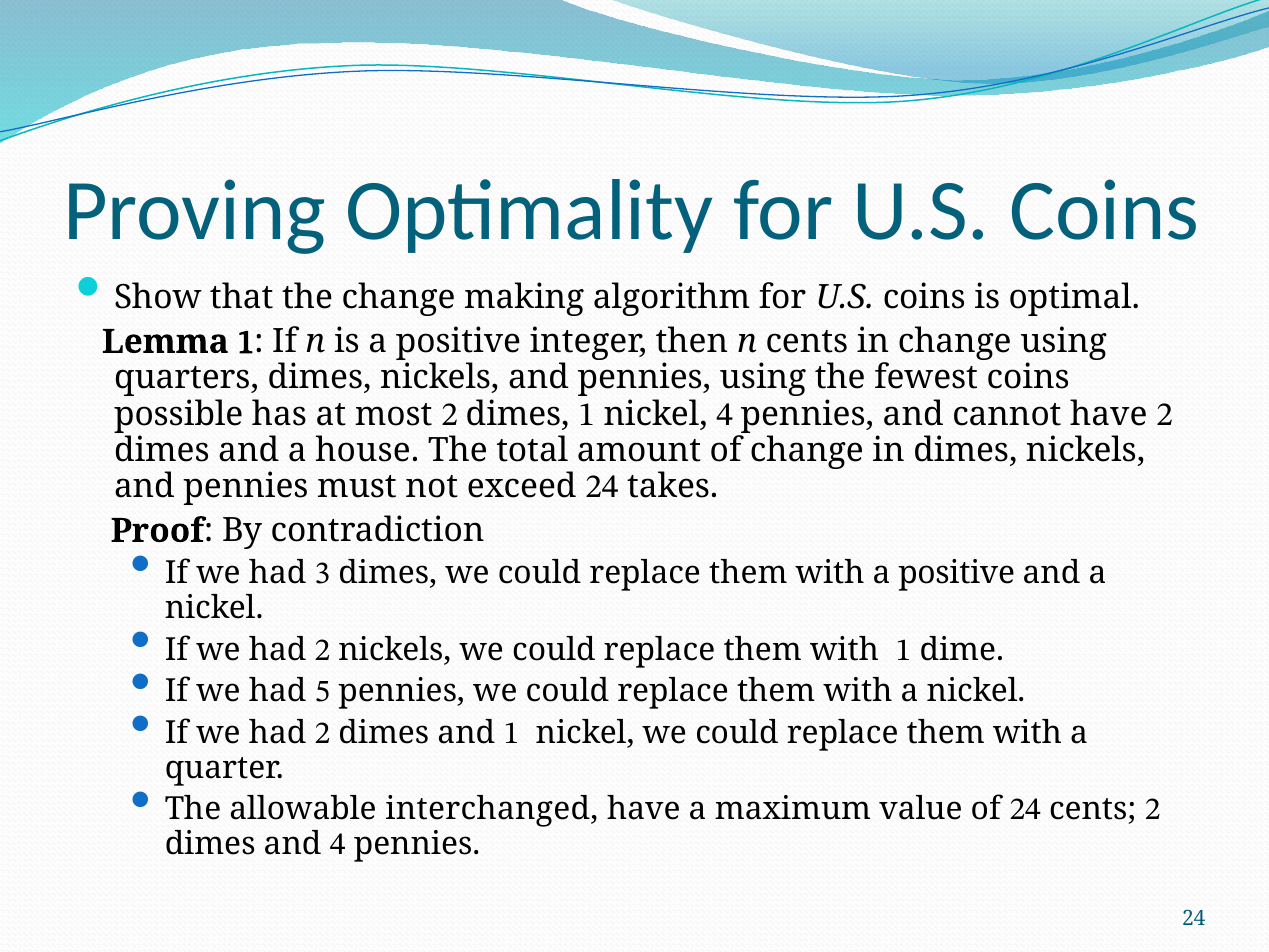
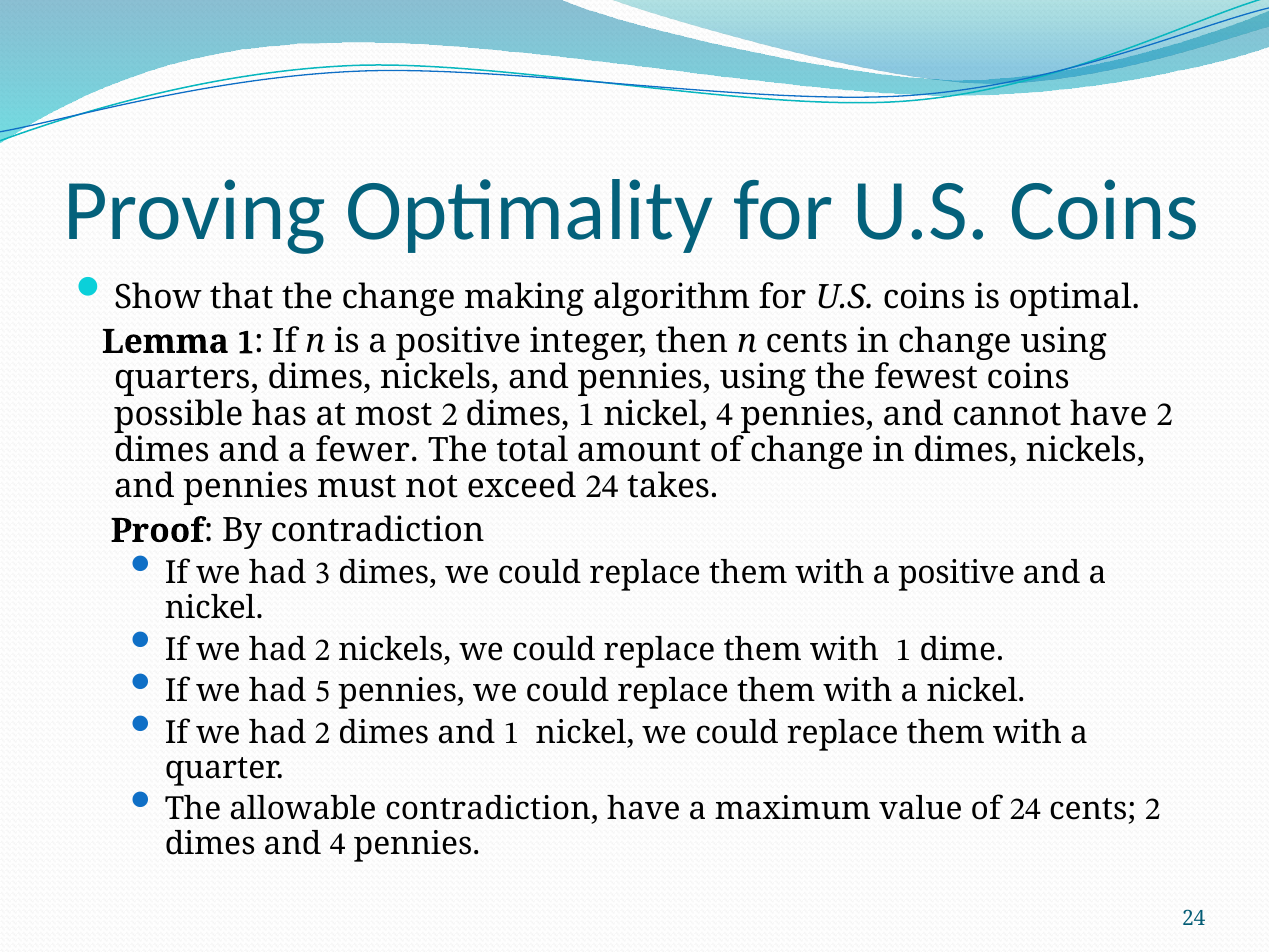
house: house -> fewer
allowable interchanged: interchanged -> contradiction
